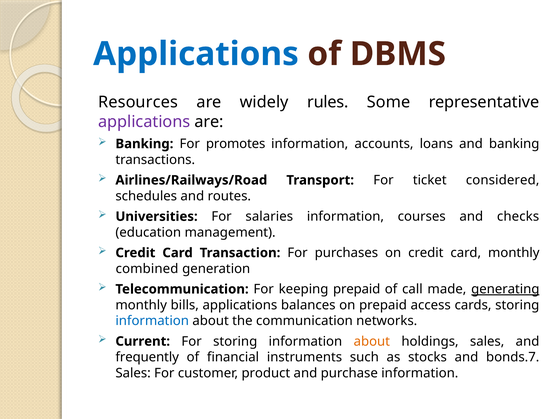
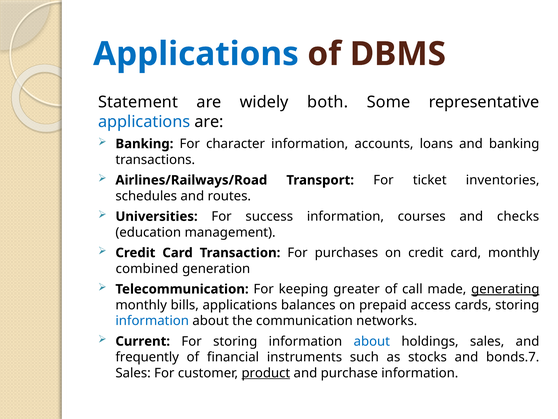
Resources: Resources -> Statement
rules: rules -> both
applications at (144, 122) colour: purple -> blue
promotes: promotes -> character
considered: considered -> inventories
salaries: salaries -> success
keeping prepaid: prepaid -> greater
about at (372, 341) colour: orange -> blue
product underline: none -> present
